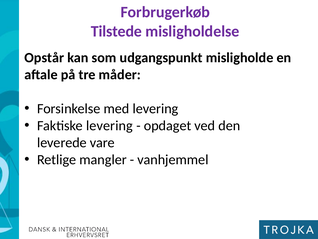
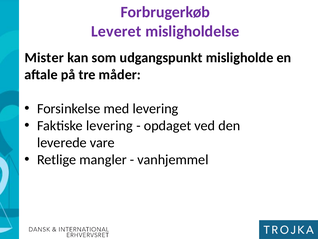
Tilstede: Tilstede -> Leveret
Opstår: Opstår -> Mister
